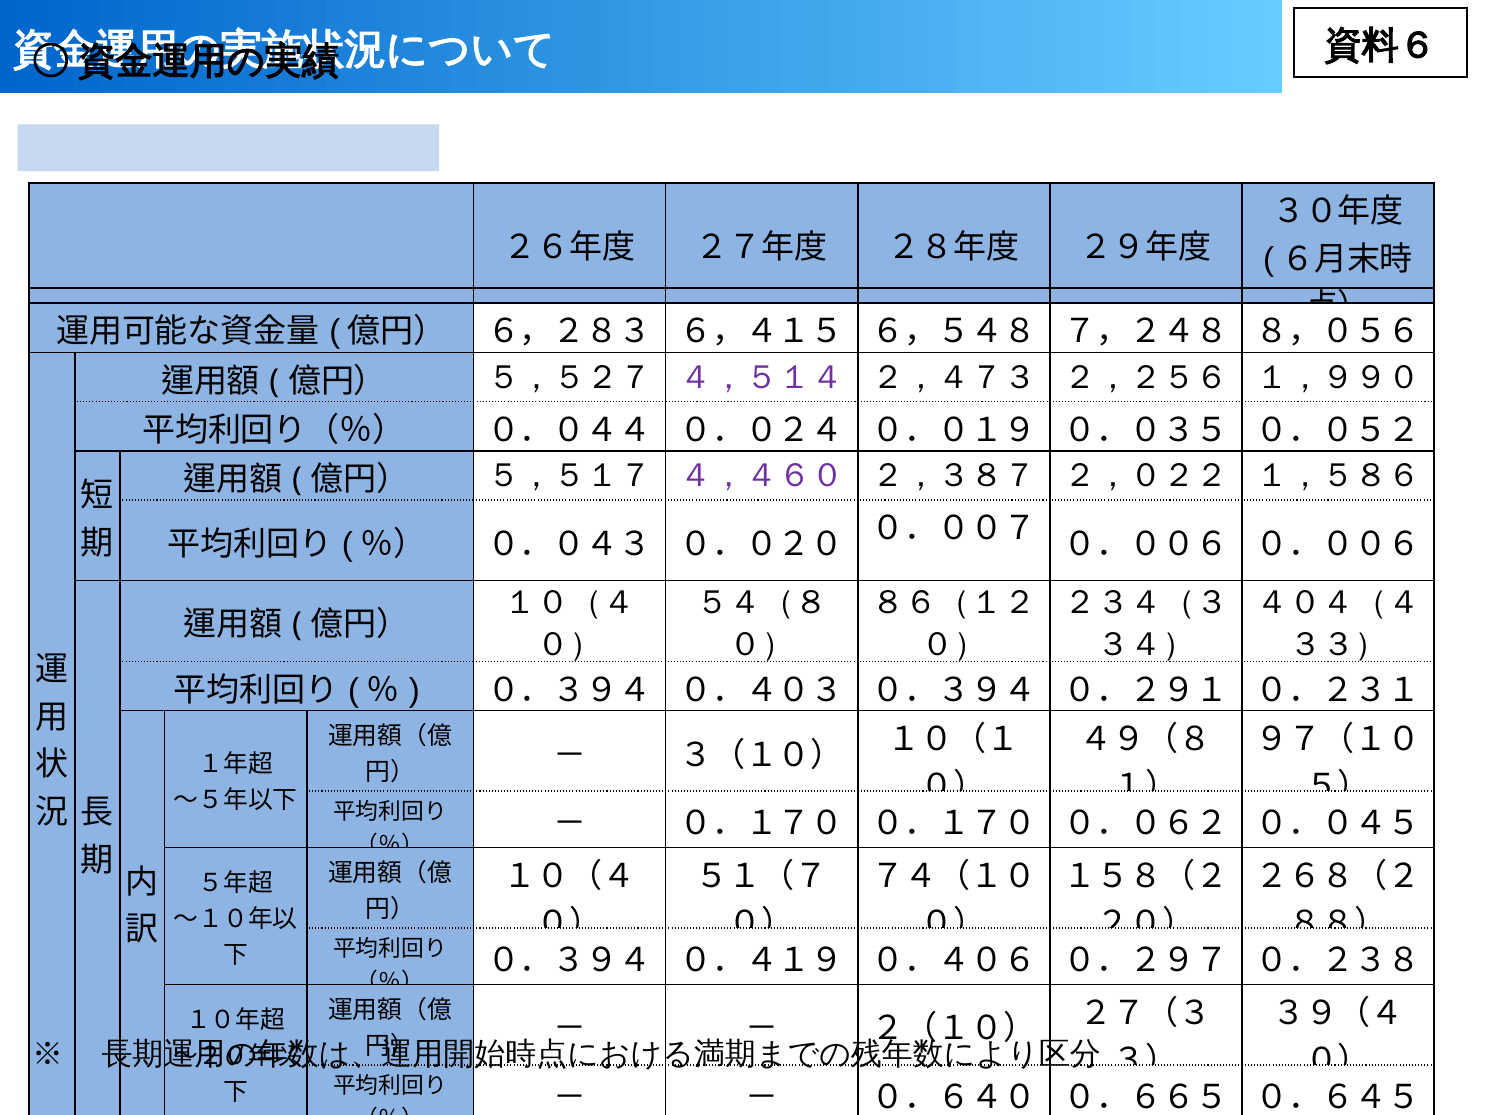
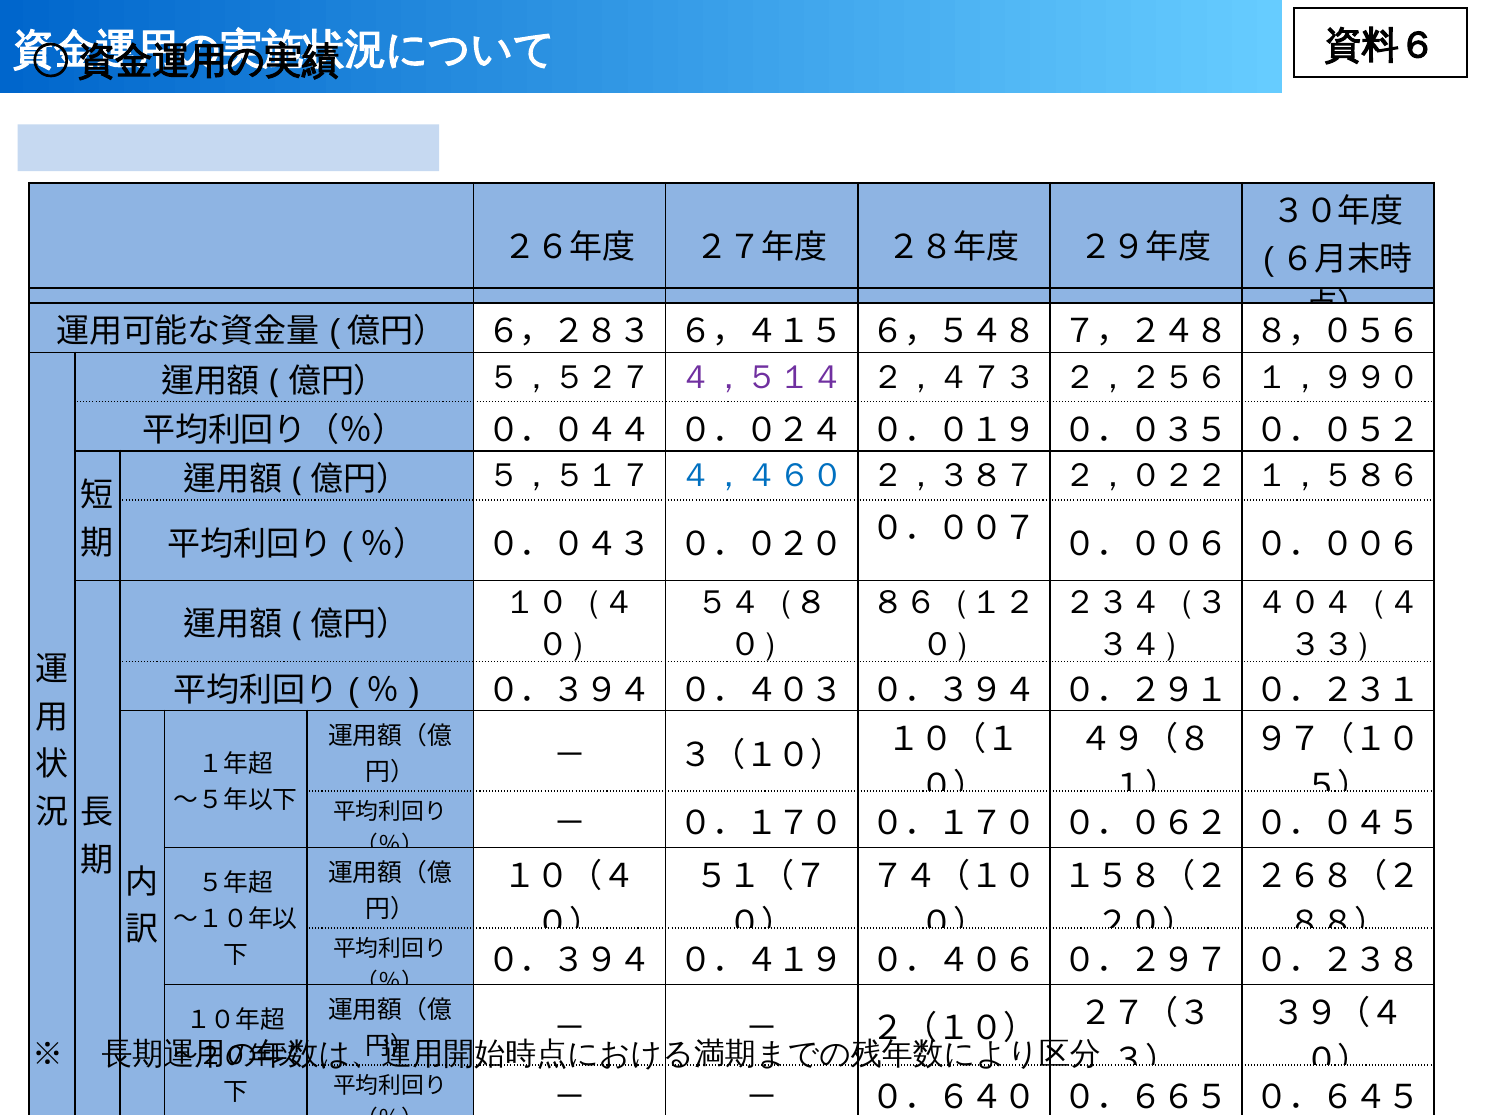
４，４６０ colour: purple -> blue
